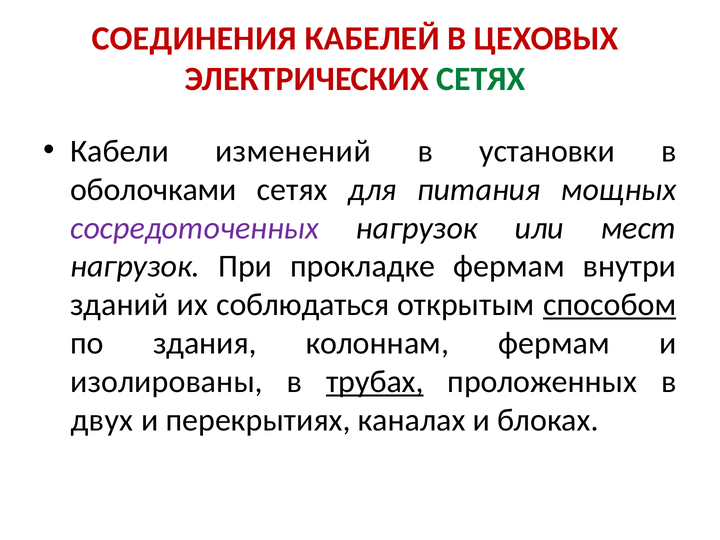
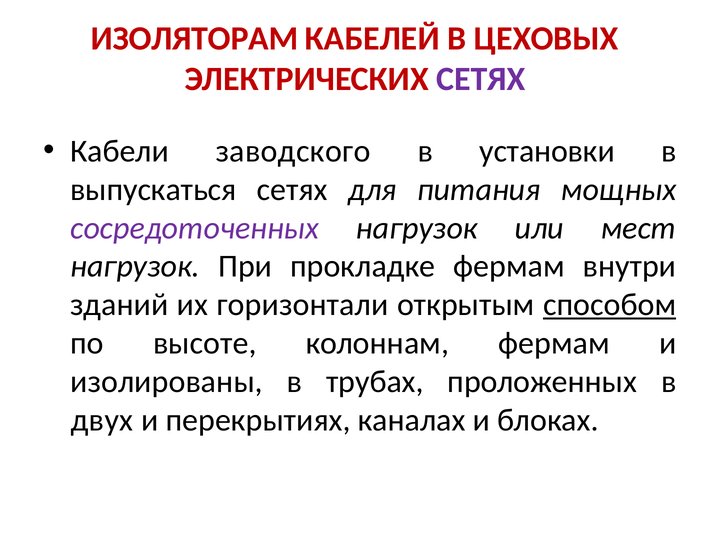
СОЕДИНЕНИЯ: СОЕДИНЕНИЯ -> ИЗОЛЯТОРАМ
СЕТЯХ at (481, 79) colour: green -> purple
изменений: изменений -> заводского
оболочками: оболочками -> выпускаться
соблюдаться: соблюдаться -> горизонтали
здания: здания -> высоте
трубах underline: present -> none
